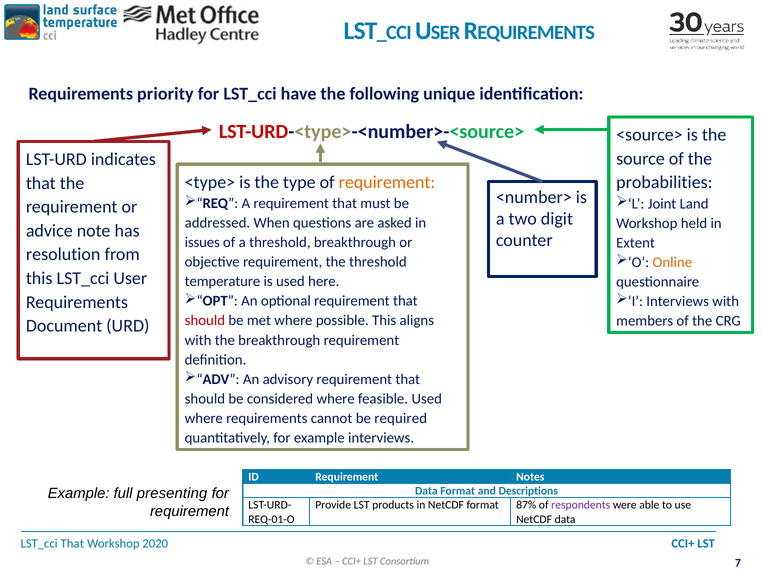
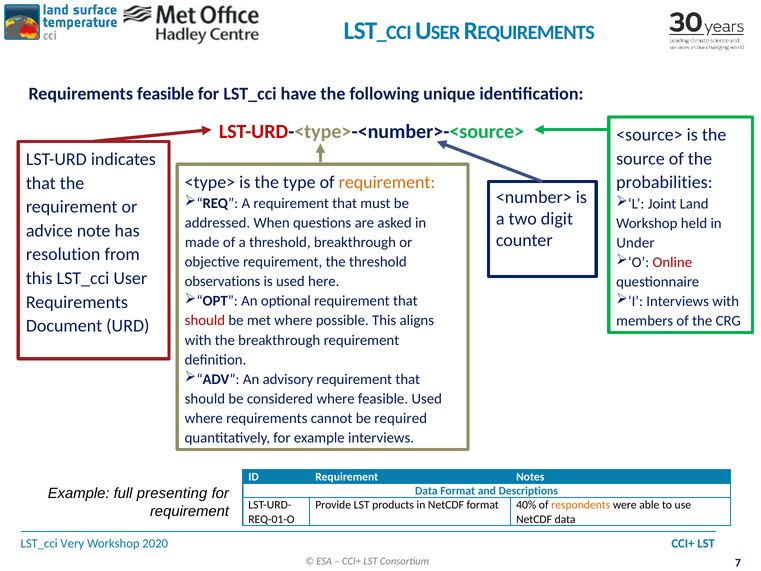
Requirements priority: priority -> feasible
issues: issues -> made
Extent: Extent -> Under
Online colour: orange -> red
temperature: temperature -> observations
87%: 87% -> 40%
respondents colour: purple -> orange
LST_cci That: That -> Very
